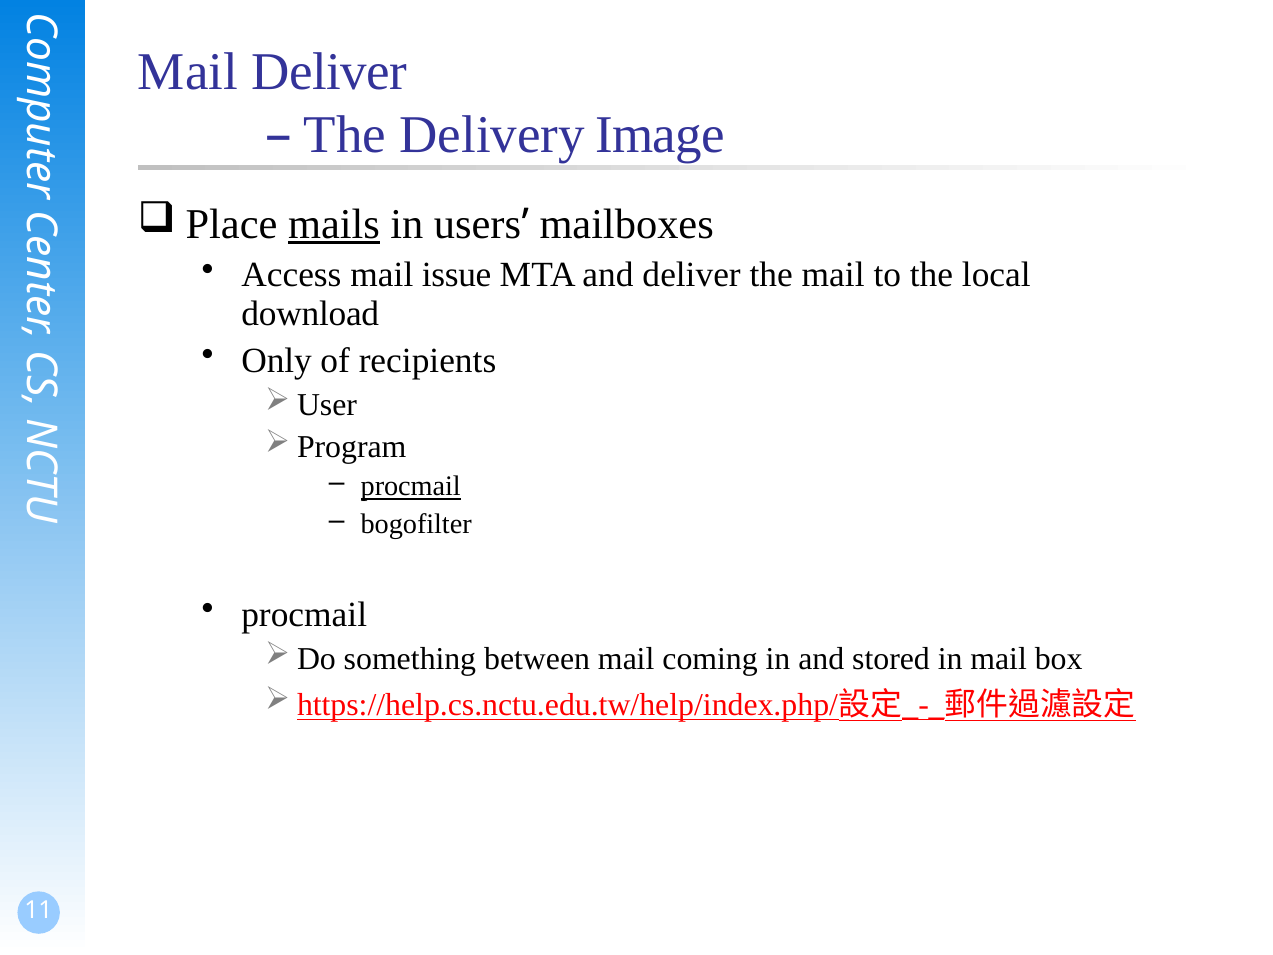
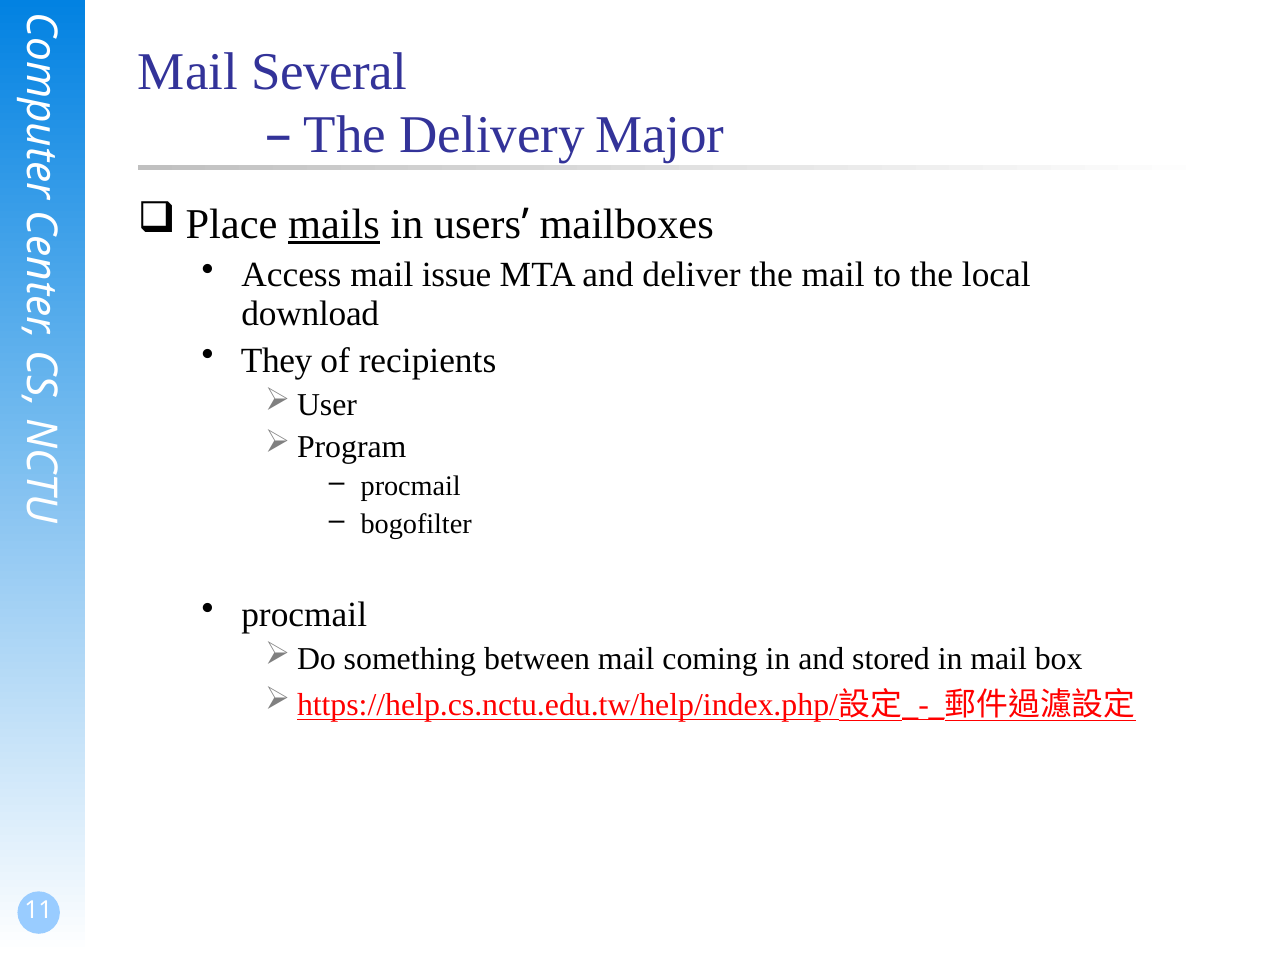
Mail Deliver: Deliver -> Several
Image: Image -> Major
Only: Only -> They
procmail at (411, 486) underline: present -> none
